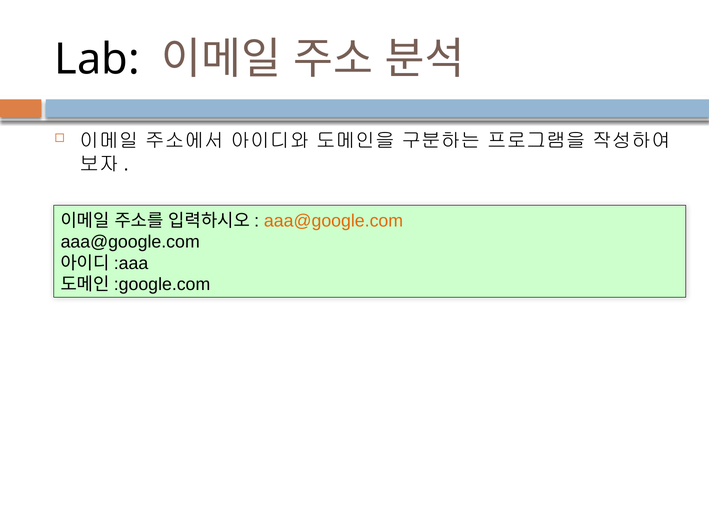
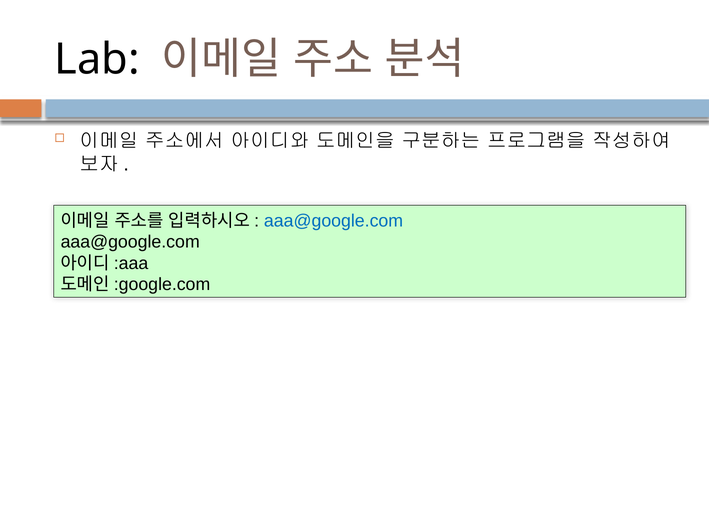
aaa@google.com at (334, 221) colour: orange -> blue
